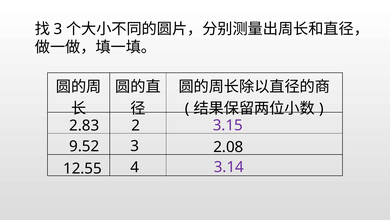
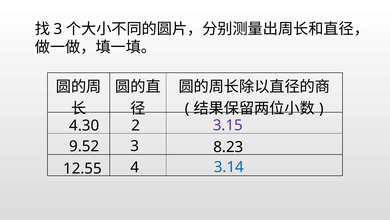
2.83: 2.83 -> 4.30
2.08: 2.08 -> 8.23
3.14 colour: purple -> blue
